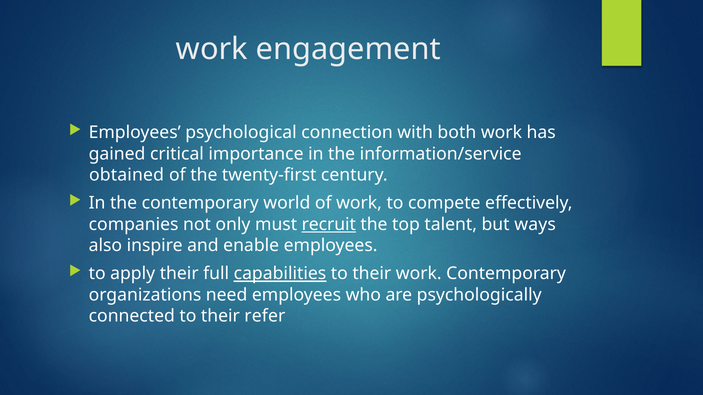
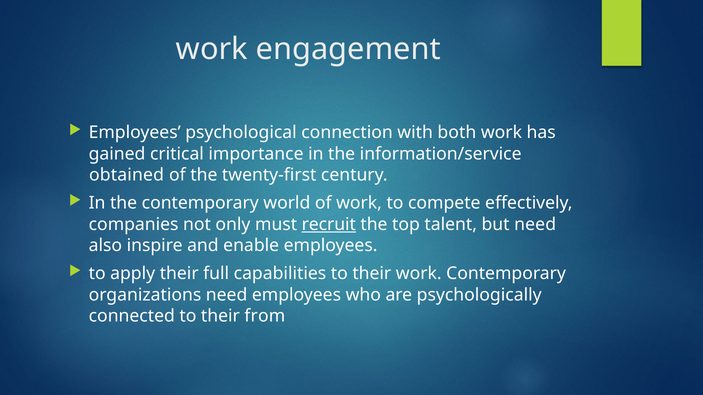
but ways: ways -> need
capabilities underline: present -> none
refer: refer -> from
